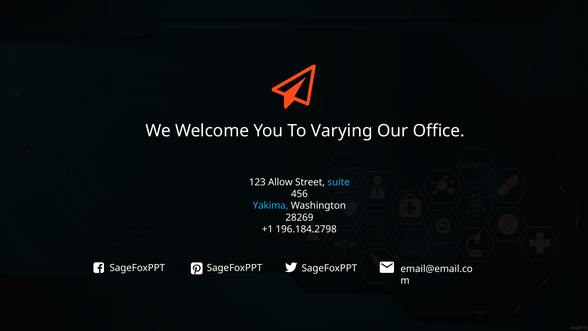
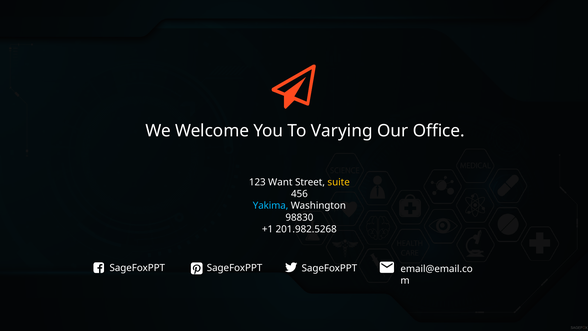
Allow: Allow -> Want
suite colour: light blue -> yellow
28269: 28269 -> 98830
196.184.2798: 196.184.2798 -> 201.982.5268
